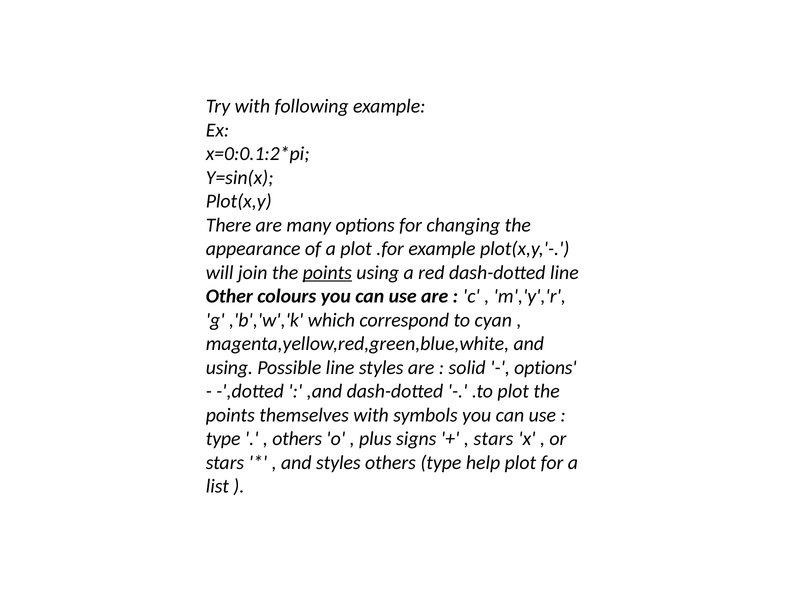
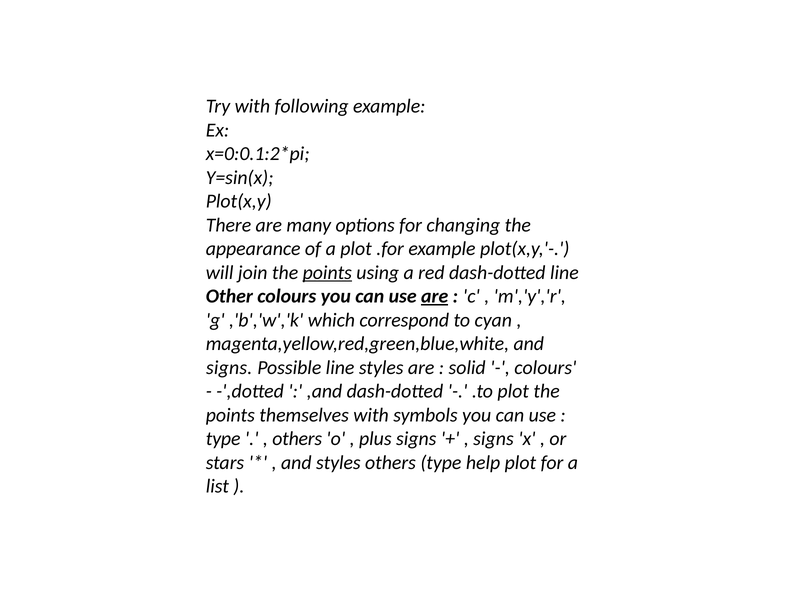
are at (435, 296) underline: none -> present
using at (229, 368): using -> signs
options at (545, 368): options -> colours
stars at (493, 439): stars -> signs
